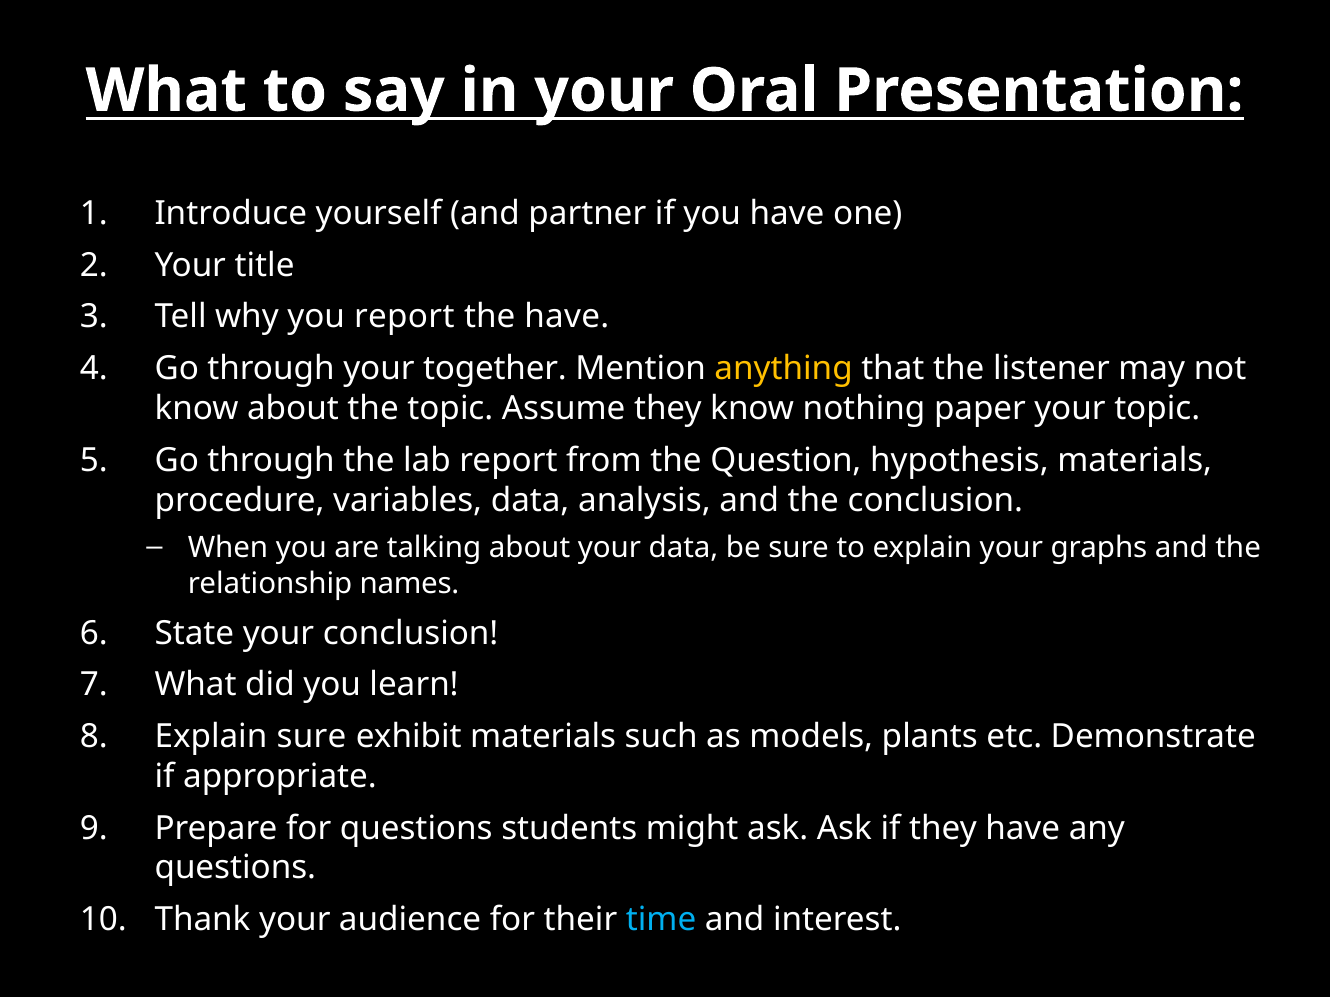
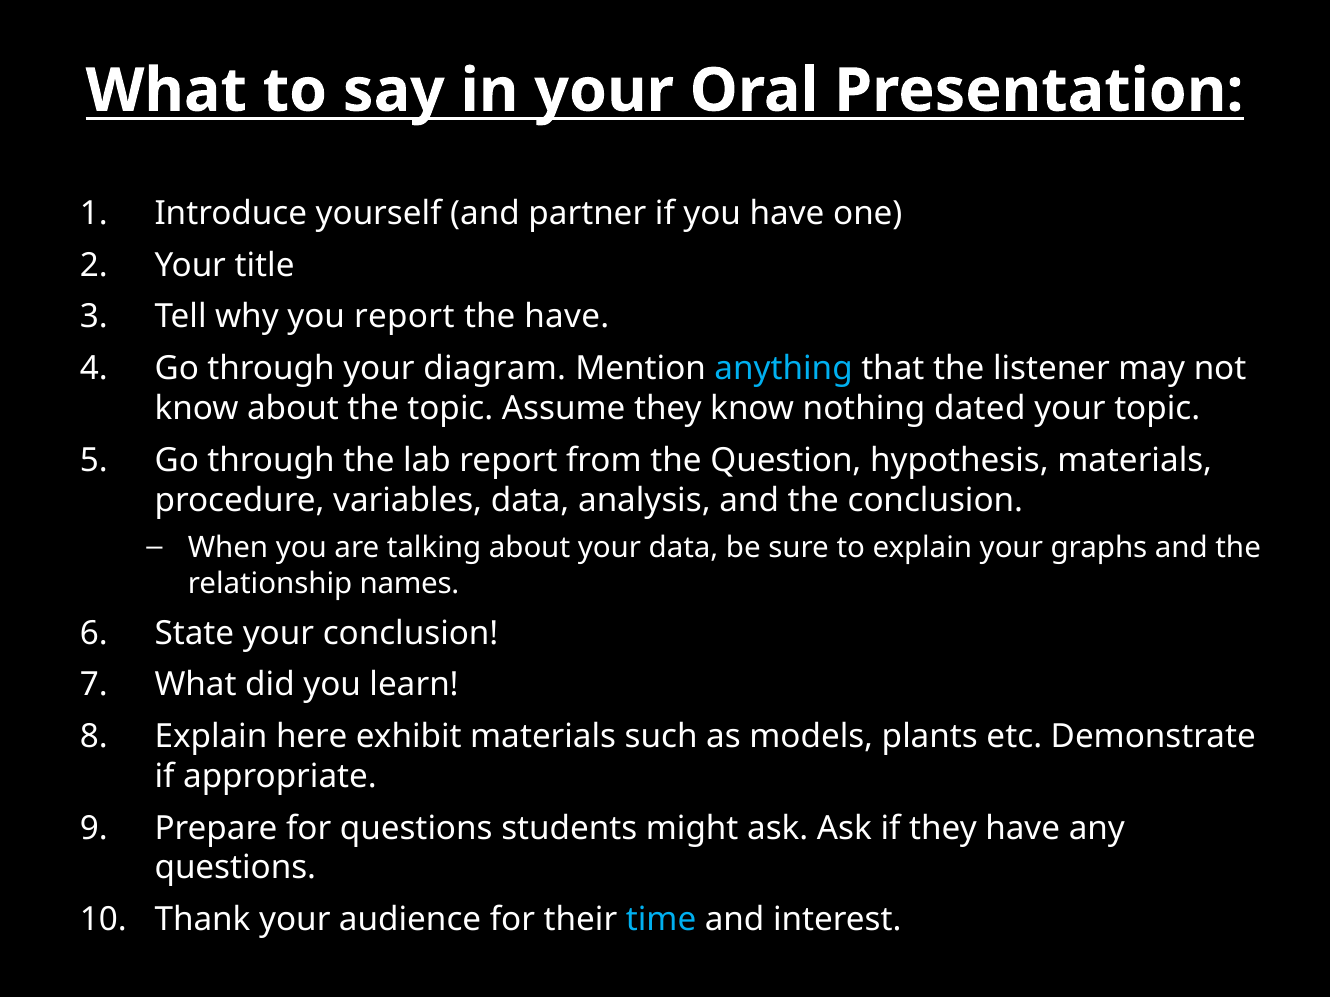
together: together -> diagram
anything colour: yellow -> light blue
paper: paper -> dated
Explain sure: sure -> here
